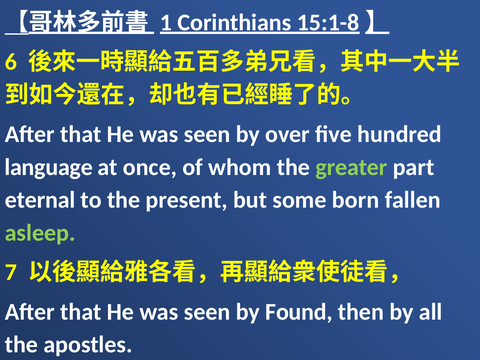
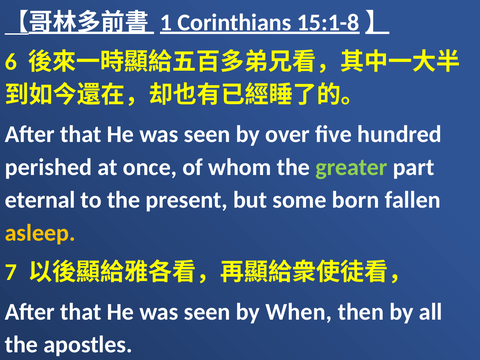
language: language -> perished
asleep colour: light green -> yellow
Found: Found -> When
